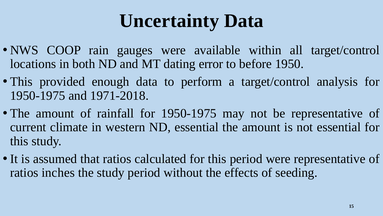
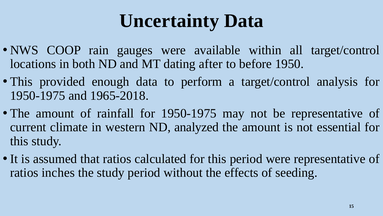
error: error -> after
1971-2018: 1971-2018 -> 1965-2018
ND essential: essential -> analyzed
